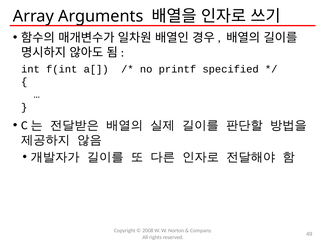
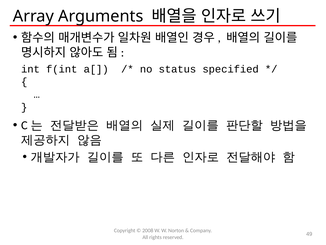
printf: printf -> status
